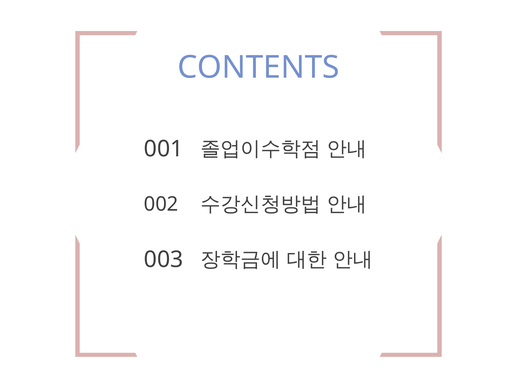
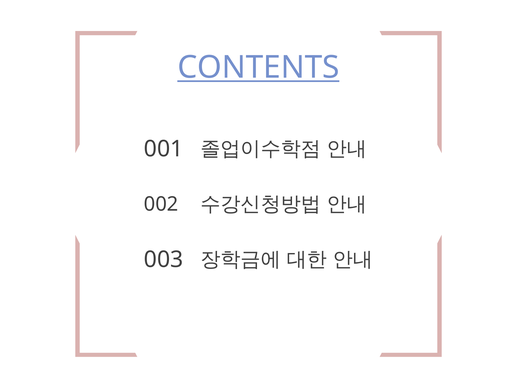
CONTENTS underline: none -> present
